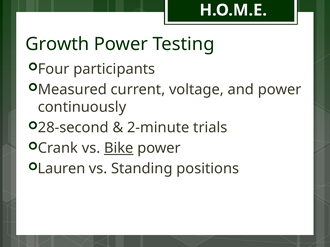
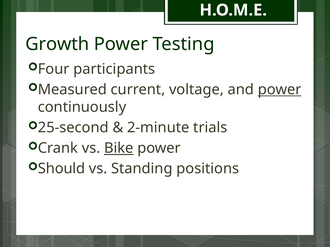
power at (280, 90) underline: none -> present
28-second: 28-second -> 25-second
Lauren: Lauren -> Should
